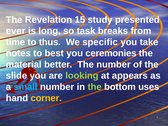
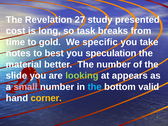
15: 15 -> 27
ever: ever -> cost
thus: thus -> gold
ceremonies: ceremonies -> speculation
small colour: light blue -> pink
the at (95, 87) colour: light green -> light blue
uses: uses -> valid
